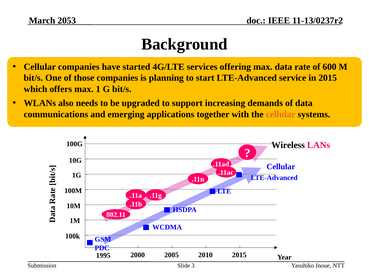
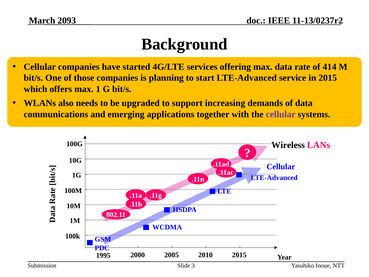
2053: 2053 -> 2093
600: 600 -> 414
cellular at (281, 114) colour: orange -> purple
